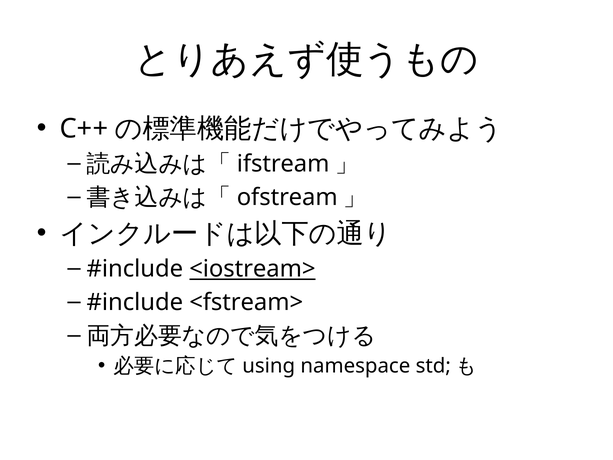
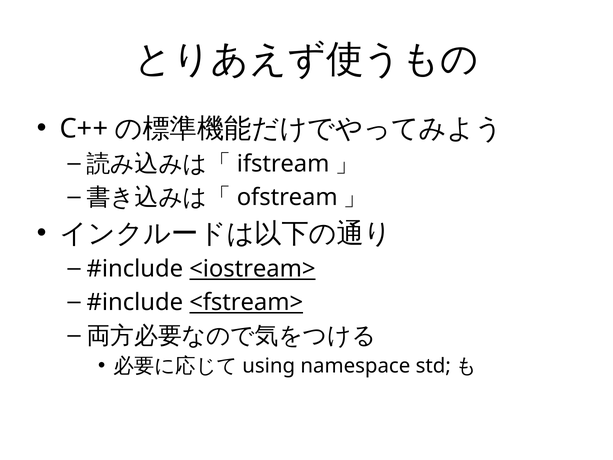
<fstream> underline: none -> present
